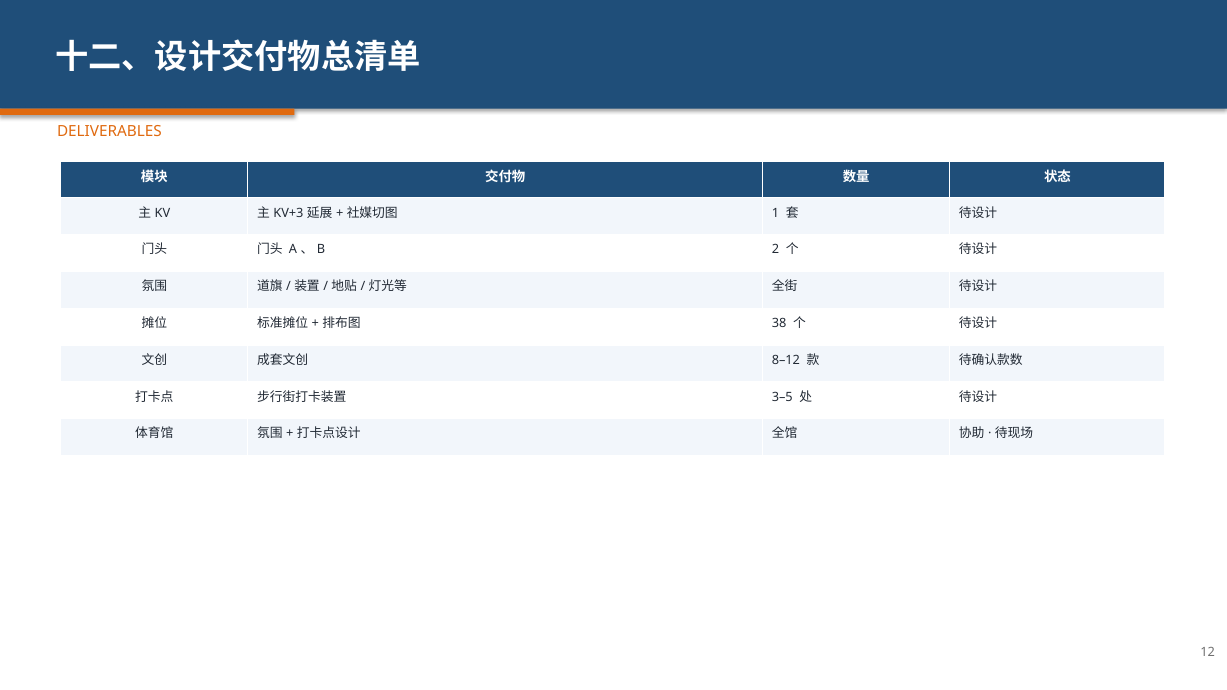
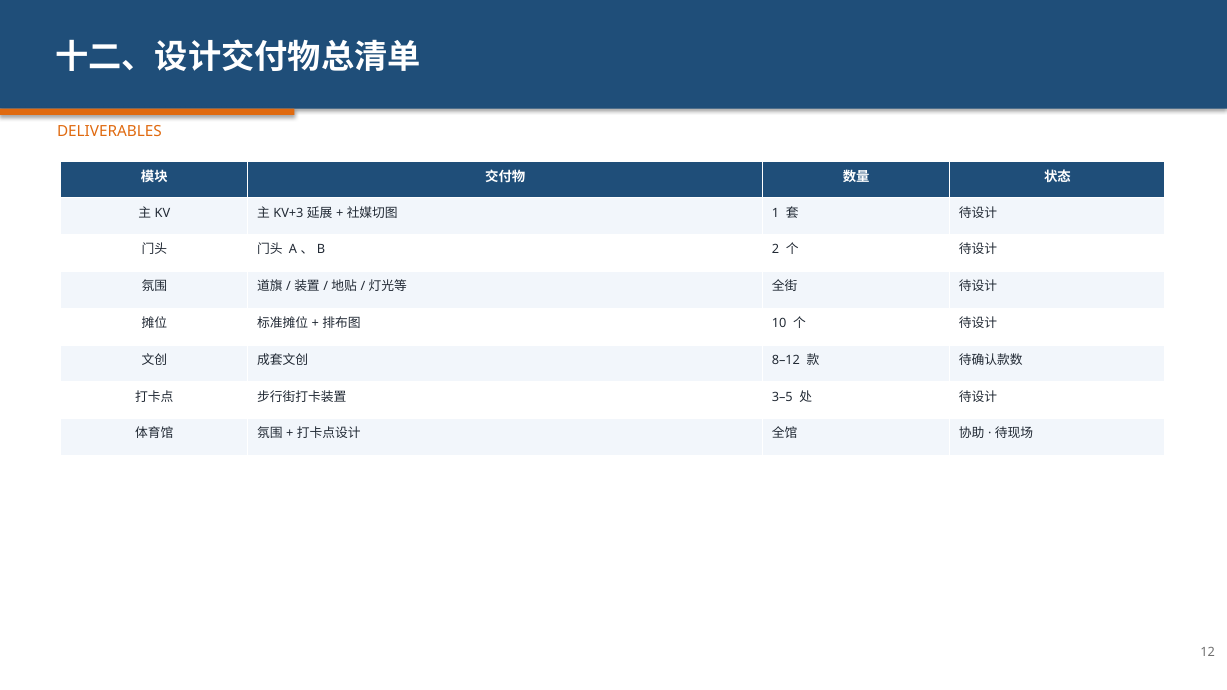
38: 38 -> 10
